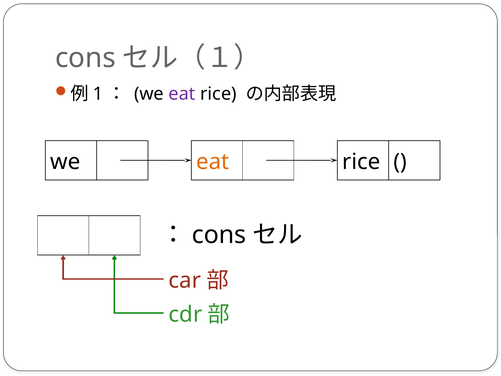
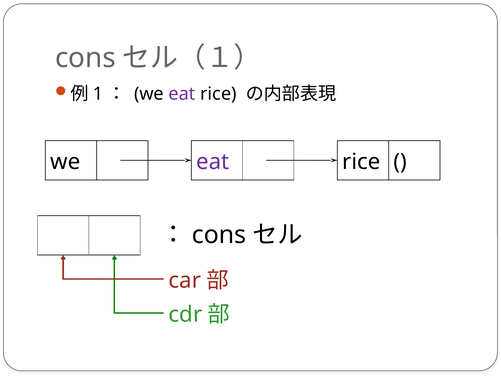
eat at (213, 162) colour: orange -> purple
